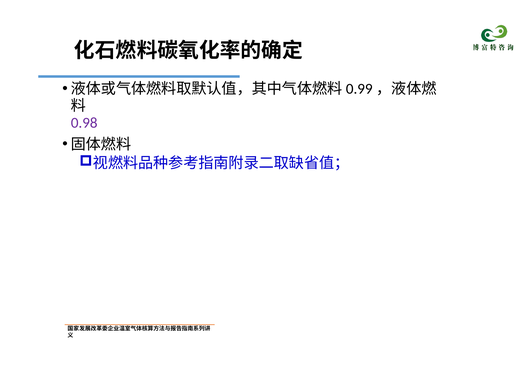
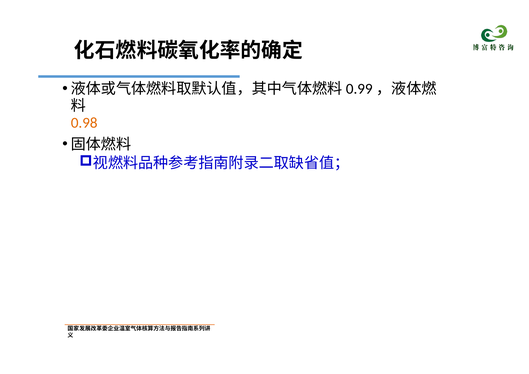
0.98 colour: purple -> orange
